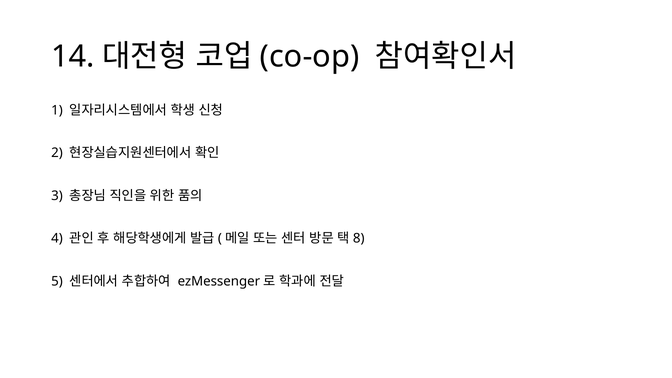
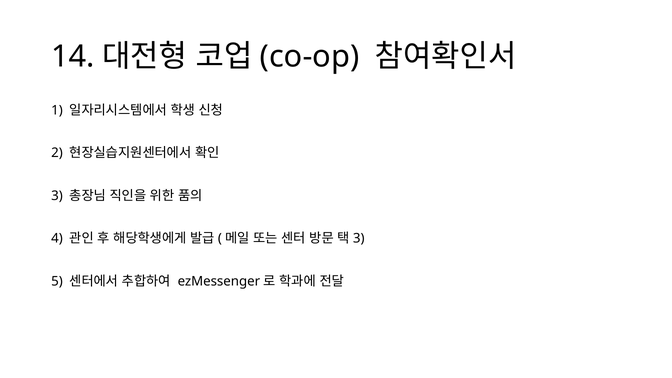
8 at (359, 238): 8 -> 3
